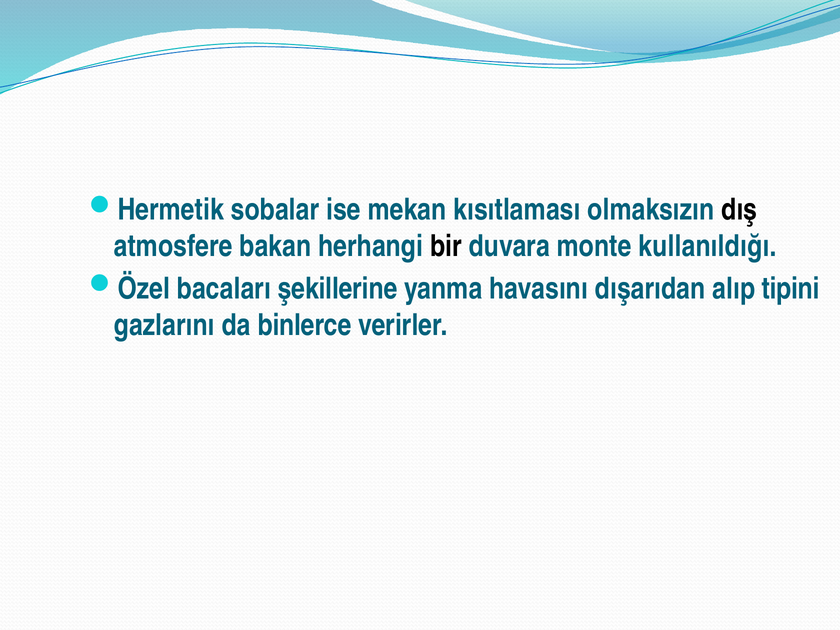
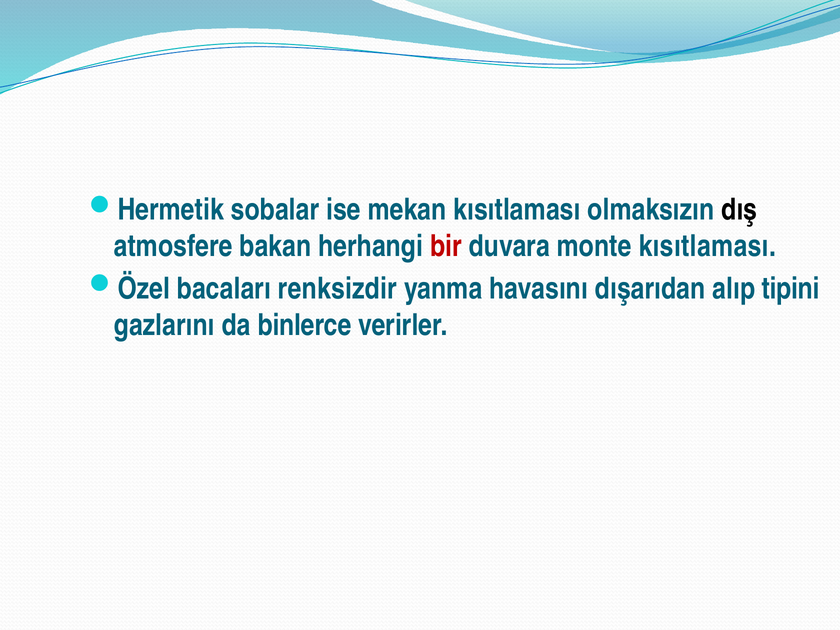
bir colour: black -> red
monte kullanıldığı: kullanıldığı -> kısıtlaması
şekillerine: şekillerine -> renksizdir
